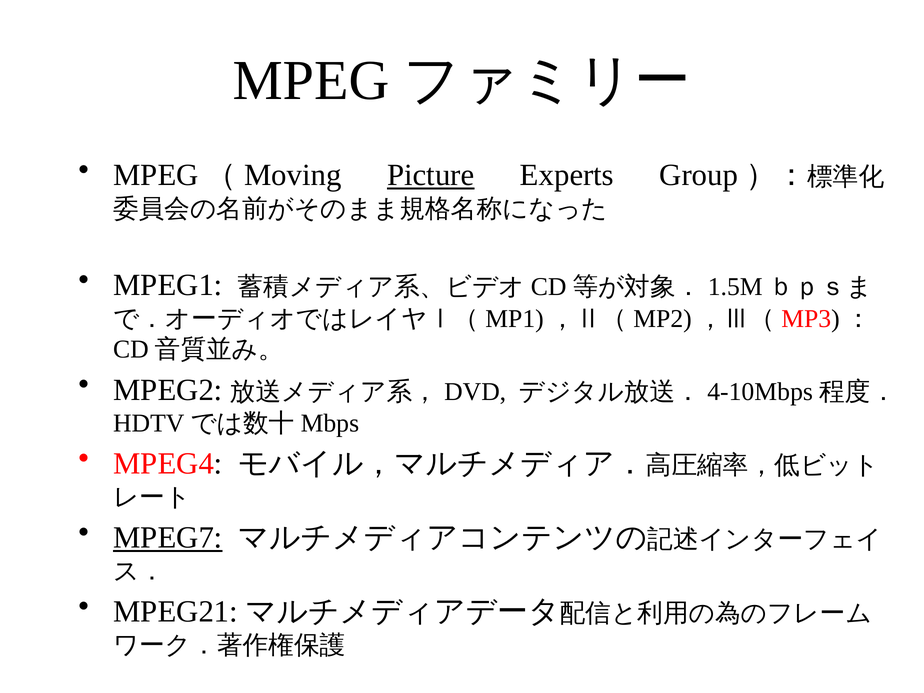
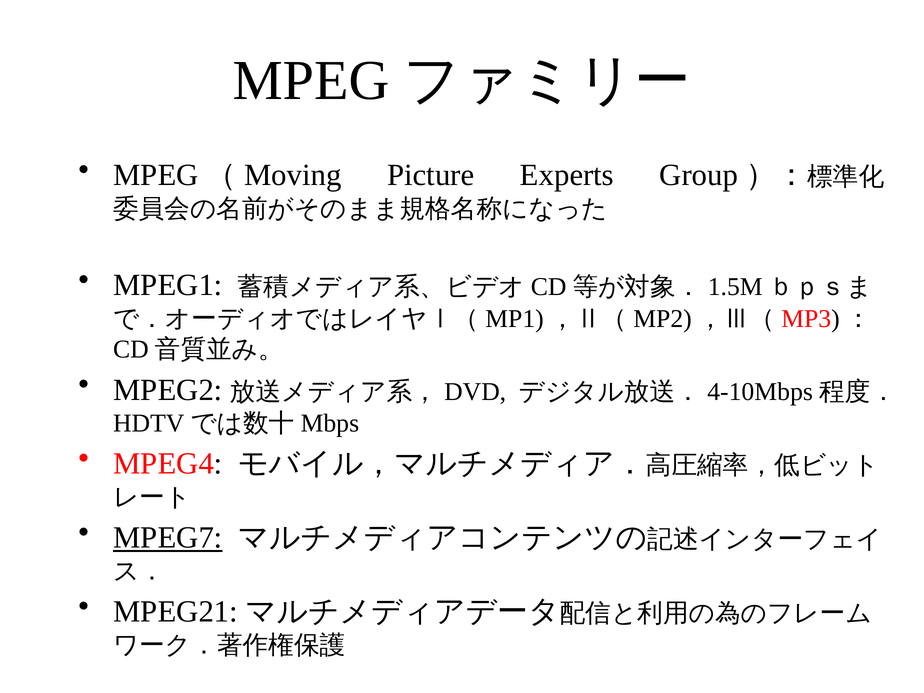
Picture underline: present -> none
